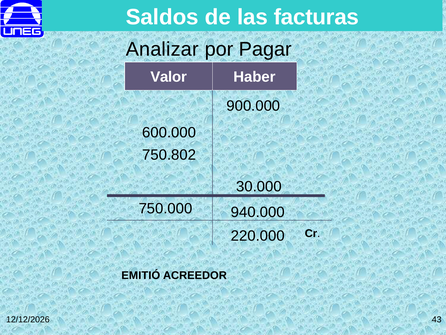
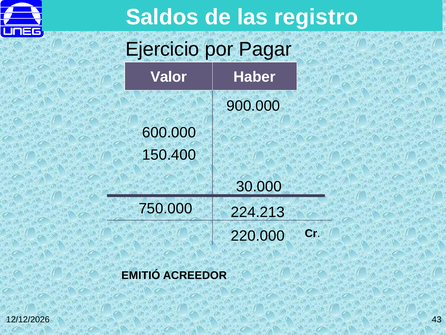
facturas: facturas -> registro
Analizar: Analizar -> Ejercicio
750.802: 750.802 -> 150.400
940.000: 940.000 -> 224.213
